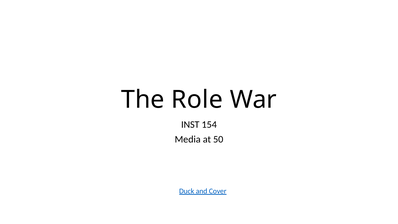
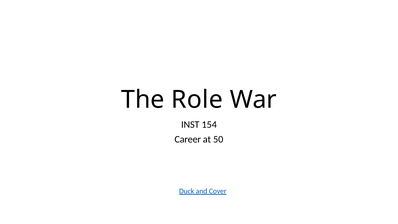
Media: Media -> Career
